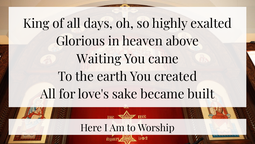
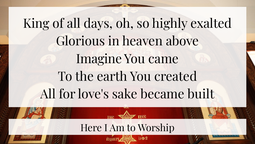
Waiting: Waiting -> Imagine
